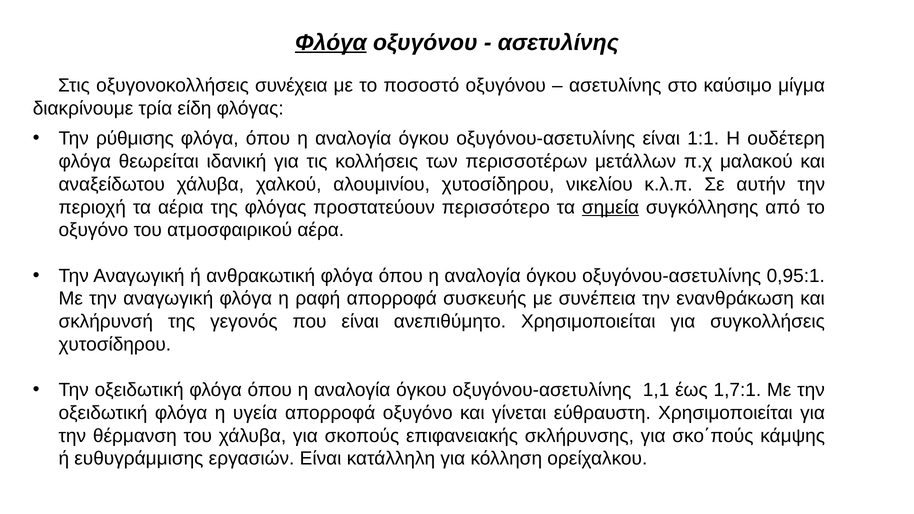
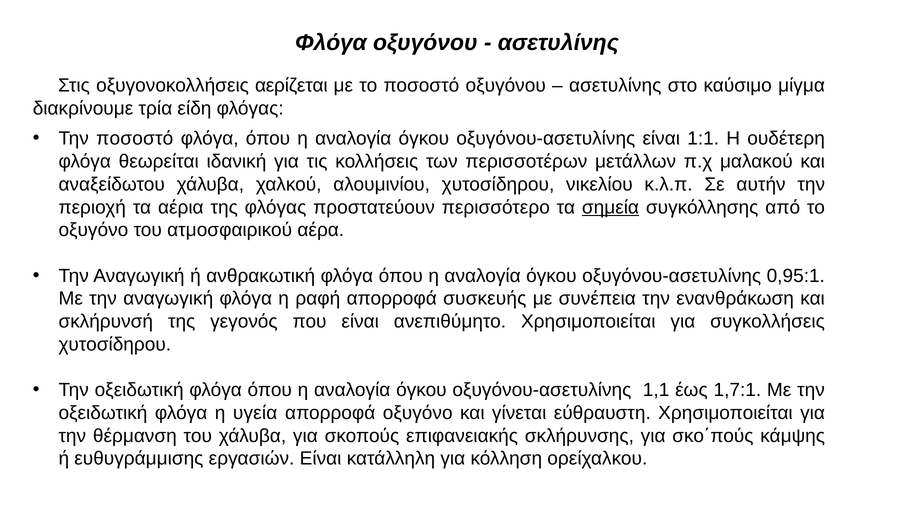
Φλόγα at (331, 43) underline: present -> none
συνέχεια: συνέχεια -> αερίζεται
Την ρύθμισης: ρύθμισης -> ποσοστό
